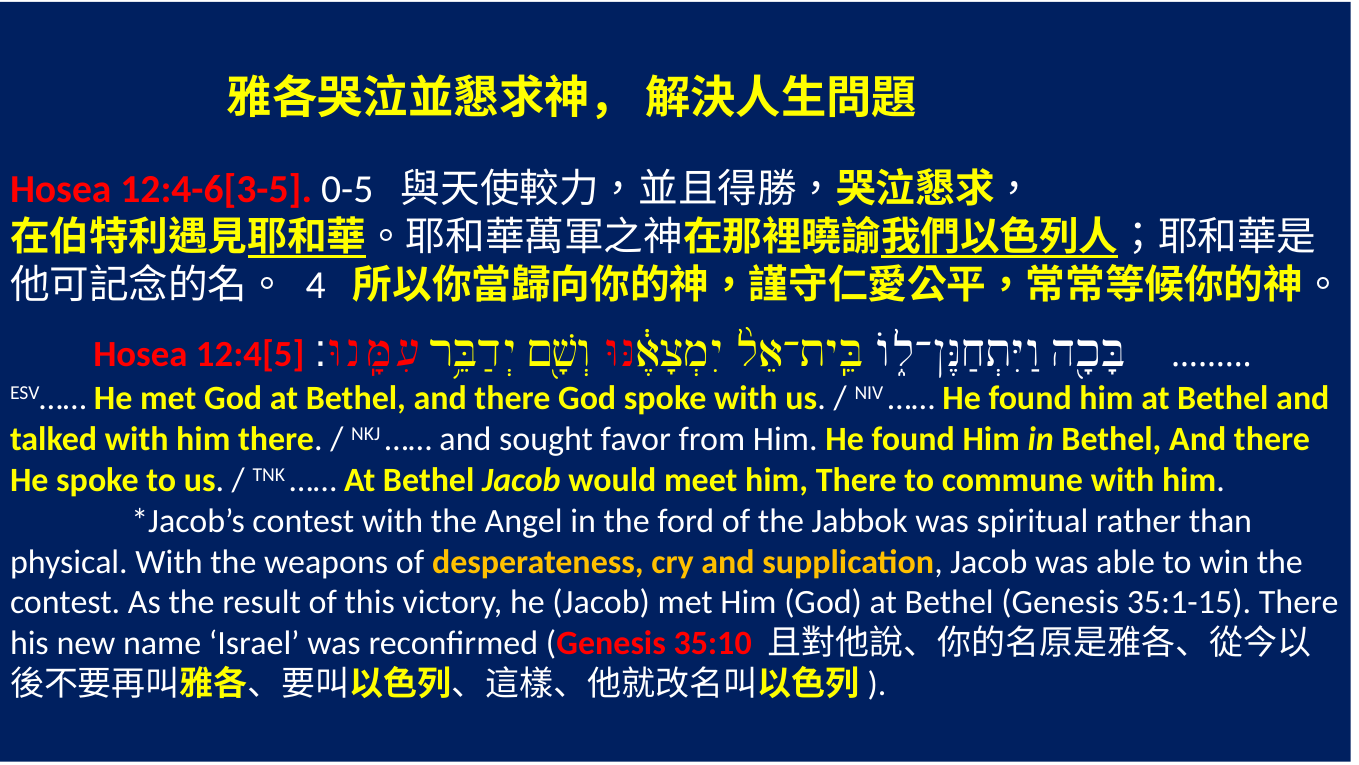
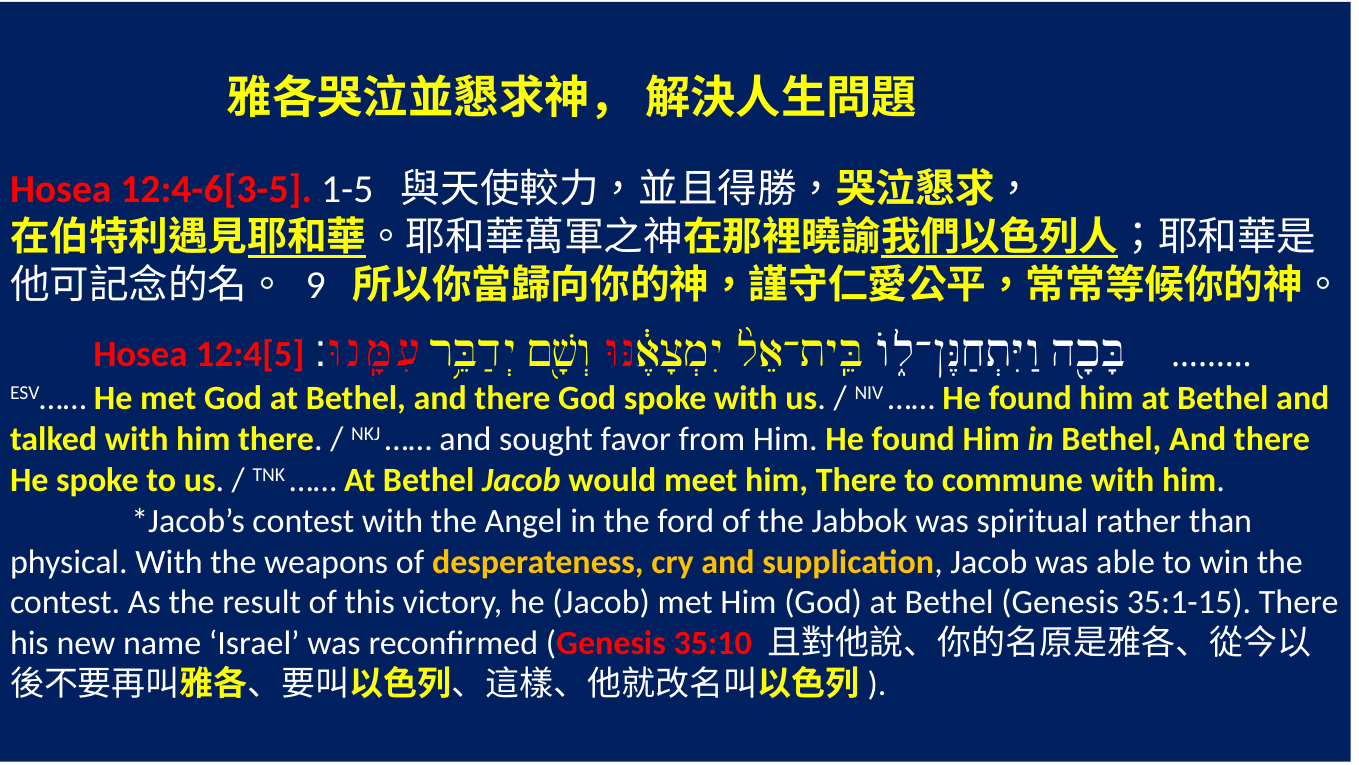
0-5: 0-5 -> 1-5
4: 4 -> 9
